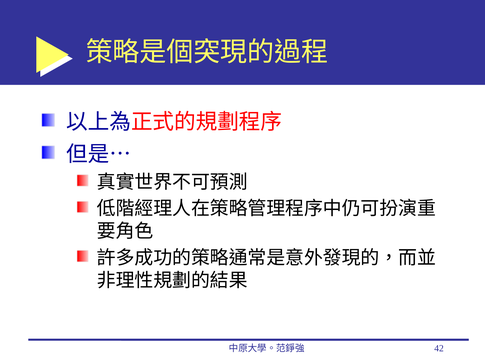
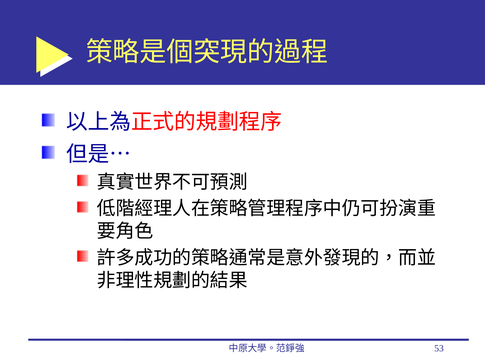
42: 42 -> 53
